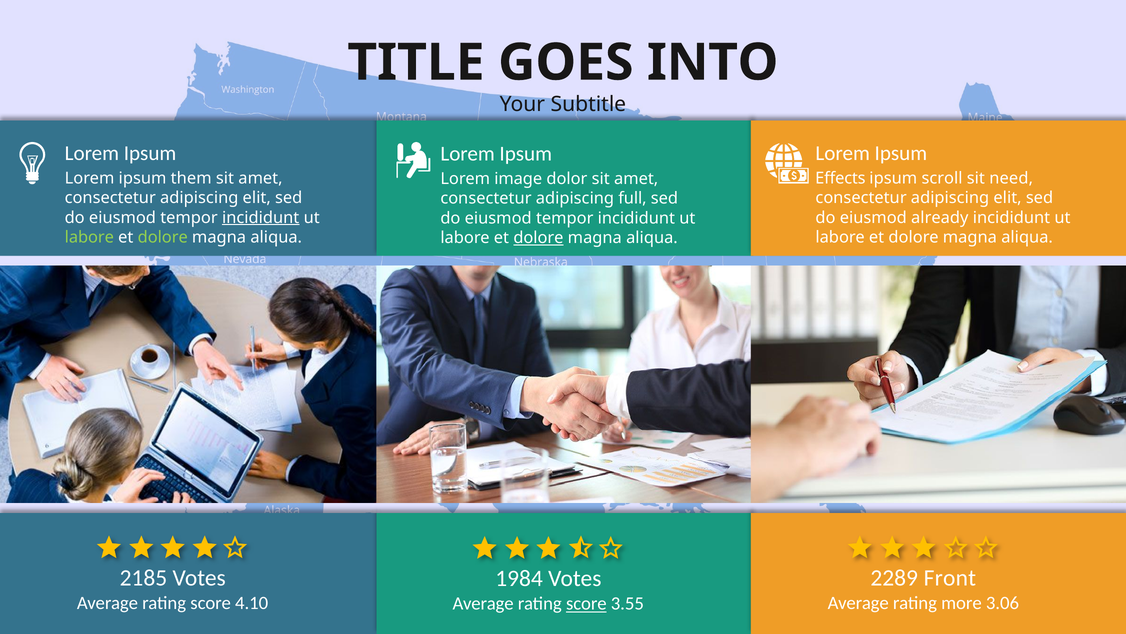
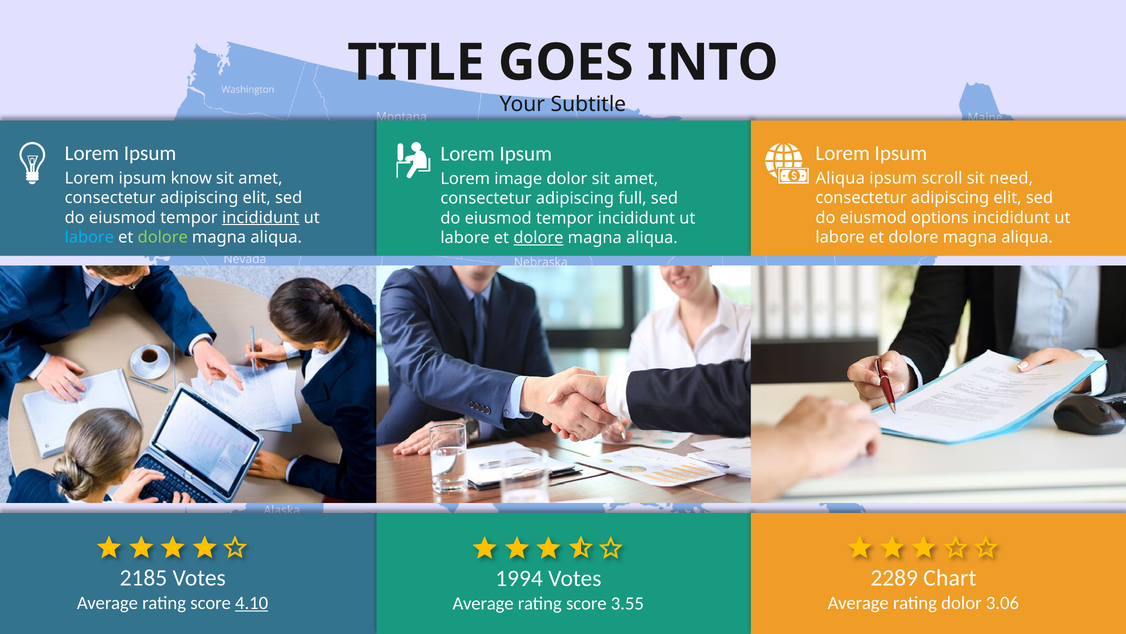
them: them -> know
Effects at (840, 178): Effects -> Aliqua
already: already -> options
labore at (89, 237) colour: light green -> light blue
Front: Front -> Chart
1984: 1984 -> 1994
4.10 underline: none -> present
rating more: more -> dolor
score at (586, 603) underline: present -> none
